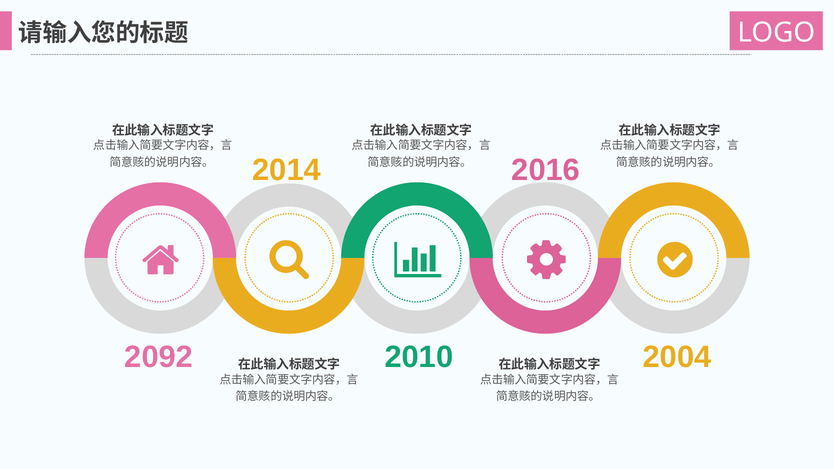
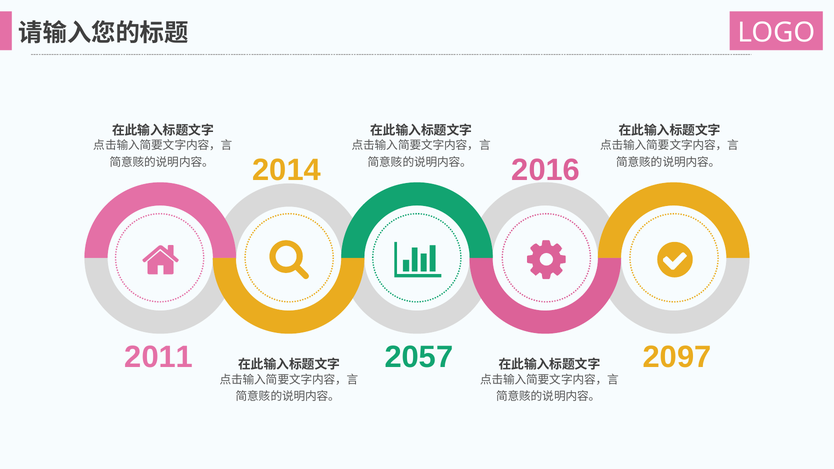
2092: 2092 -> 2011
2010: 2010 -> 2057
2004: 2004 -> 2097
